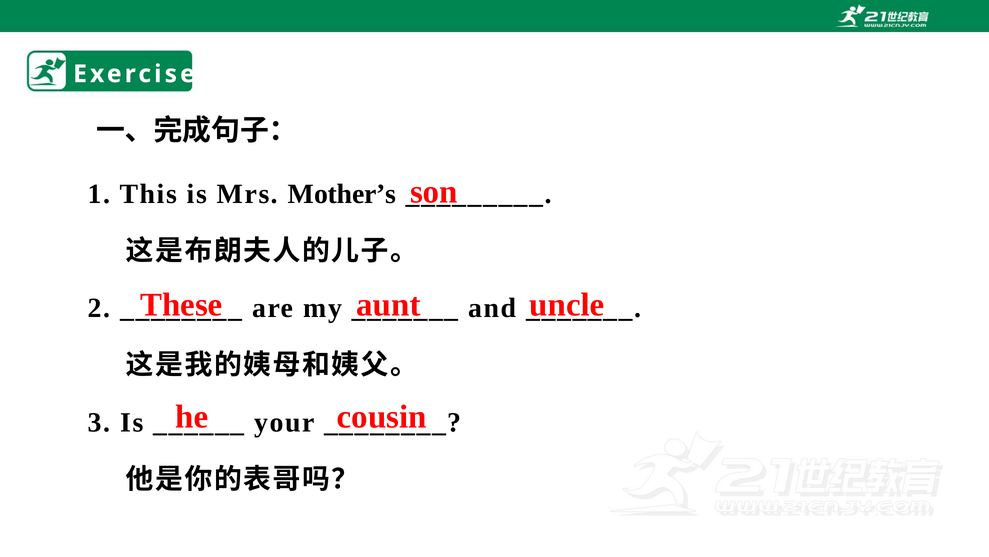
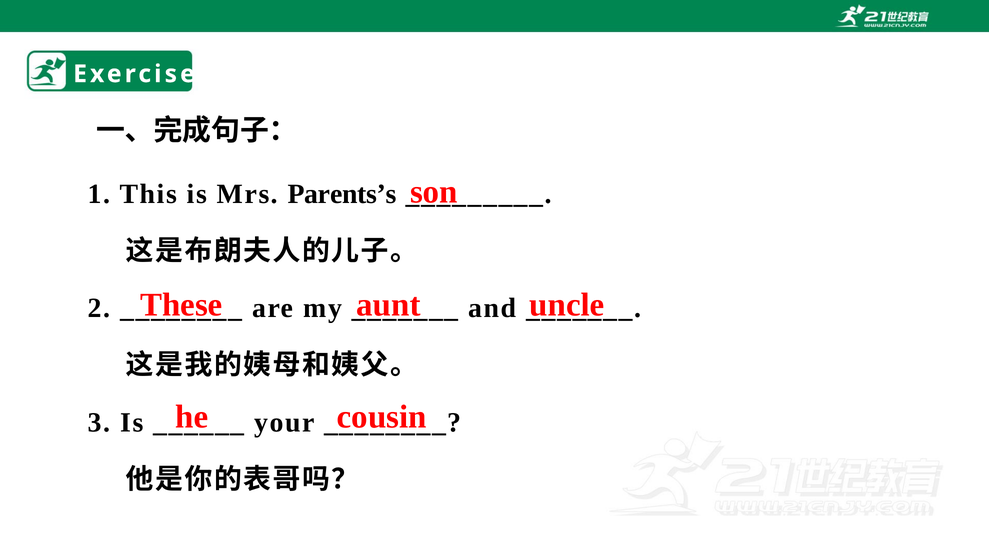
Mother’s: Mother’s -> Parents’s
